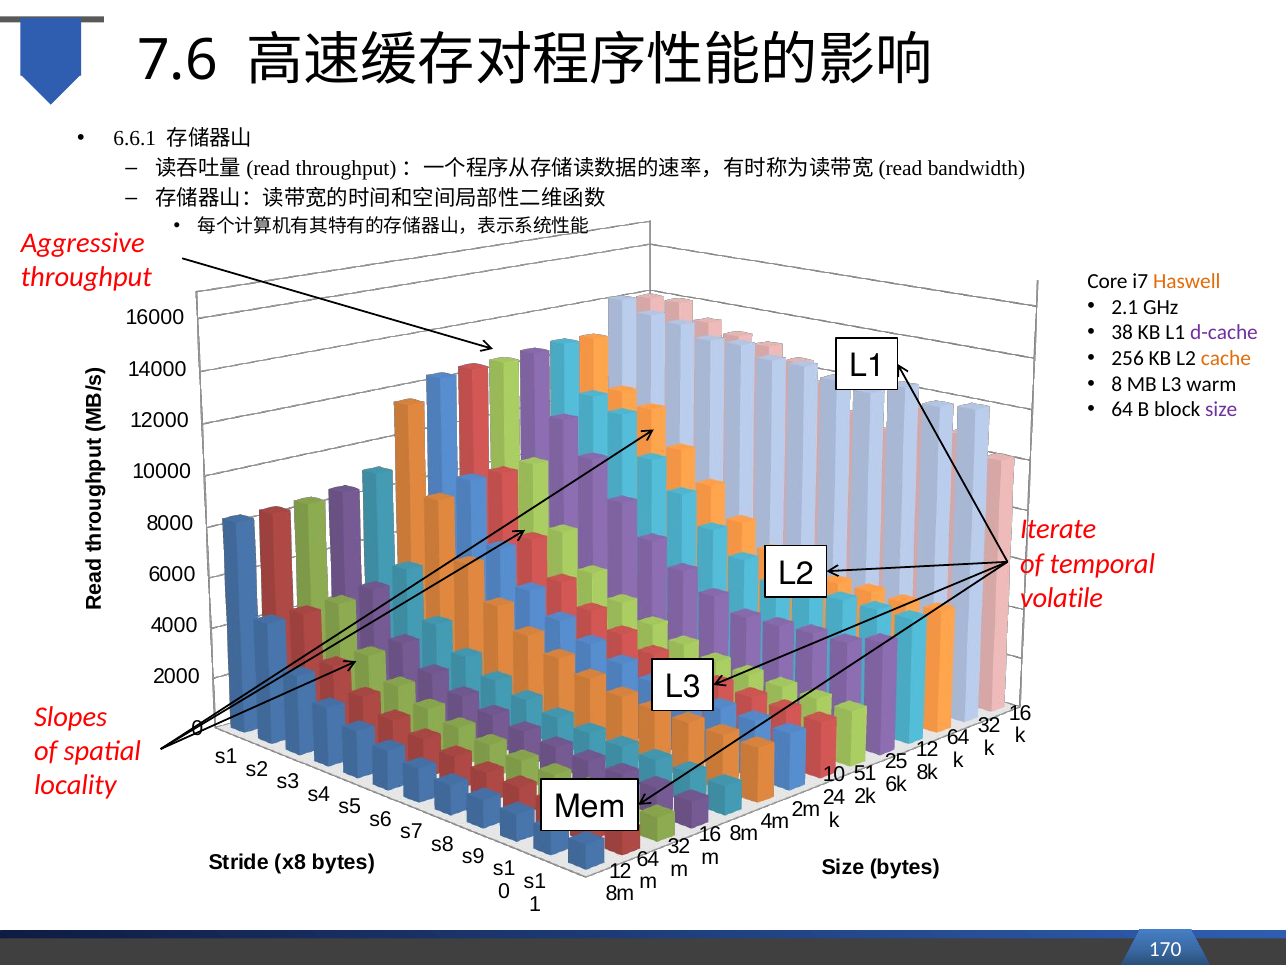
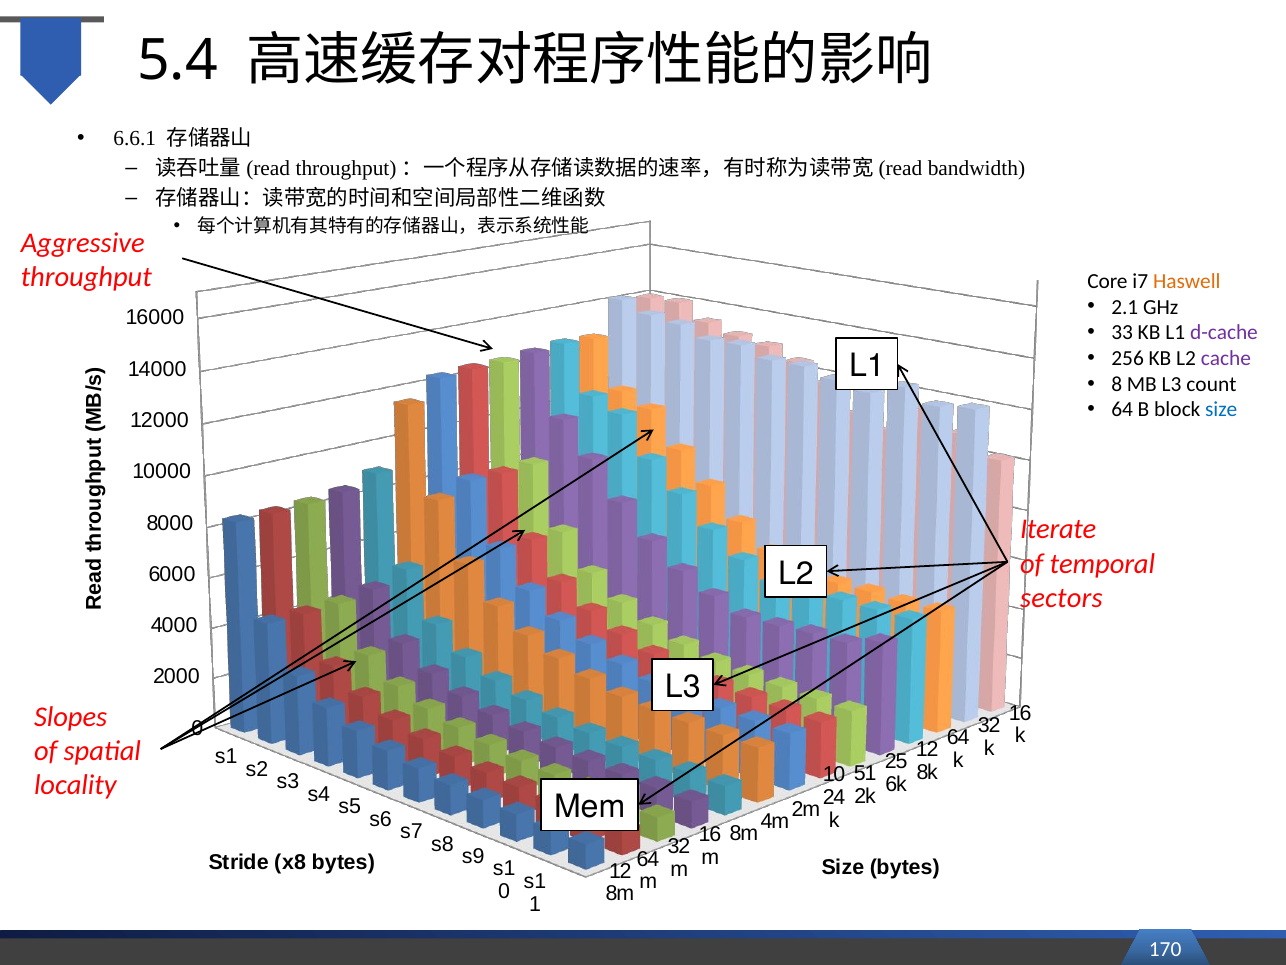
7.6: 7.6 -> 5.4
38: 38 -> 33
cache colour: orange -> purple
warm: warm -> count
size at (1221, 410) colour: purple -> blue
volatile: volatile -> sectors
